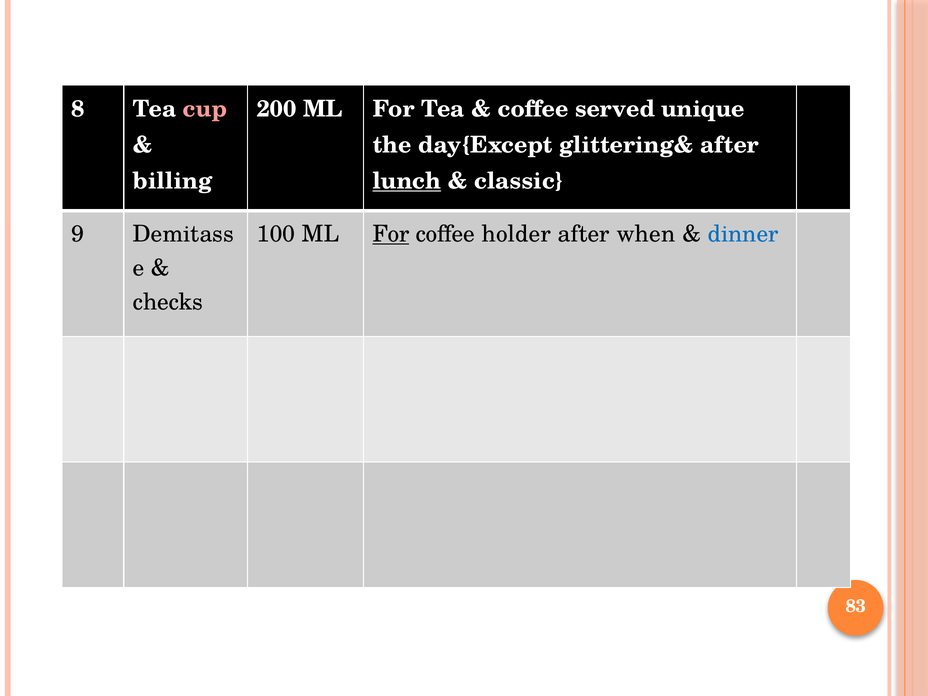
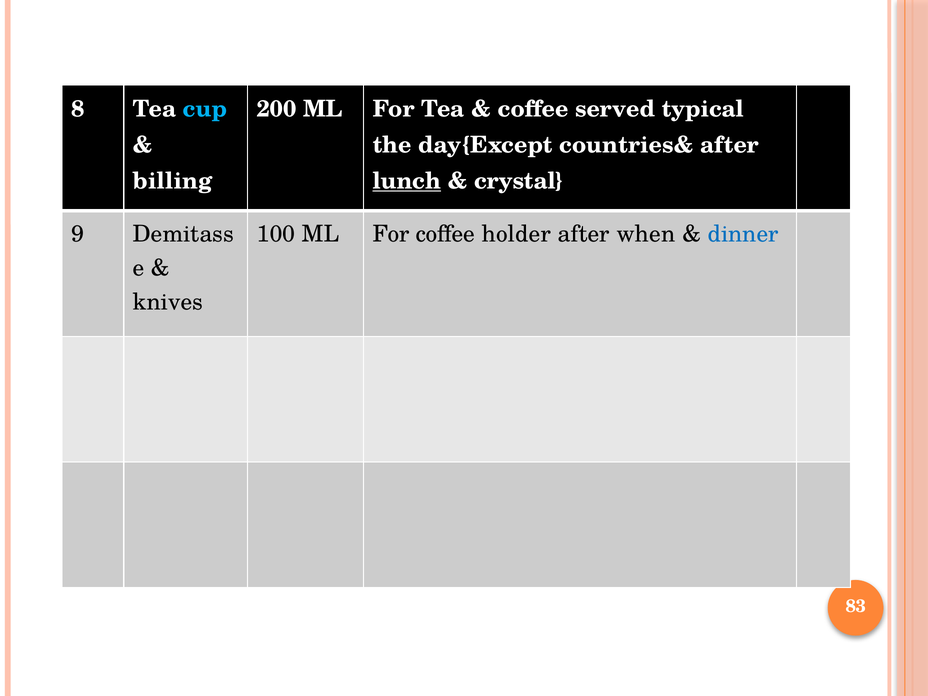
cup colour: pink -> light blue
unique: unique -> typical
glittering&: glittering& -> countries&
classic: classic -> crystal
For at (391, 234) underline: present -> none
checks: checks -> knives
